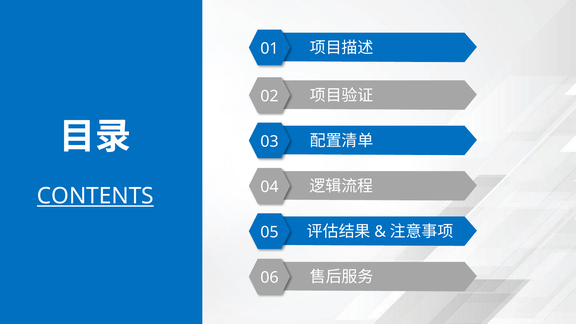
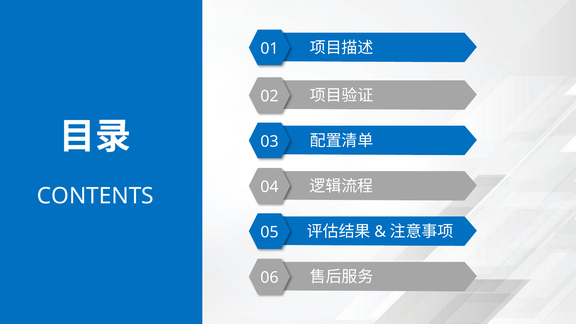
CONTENTS underline: present -> none
